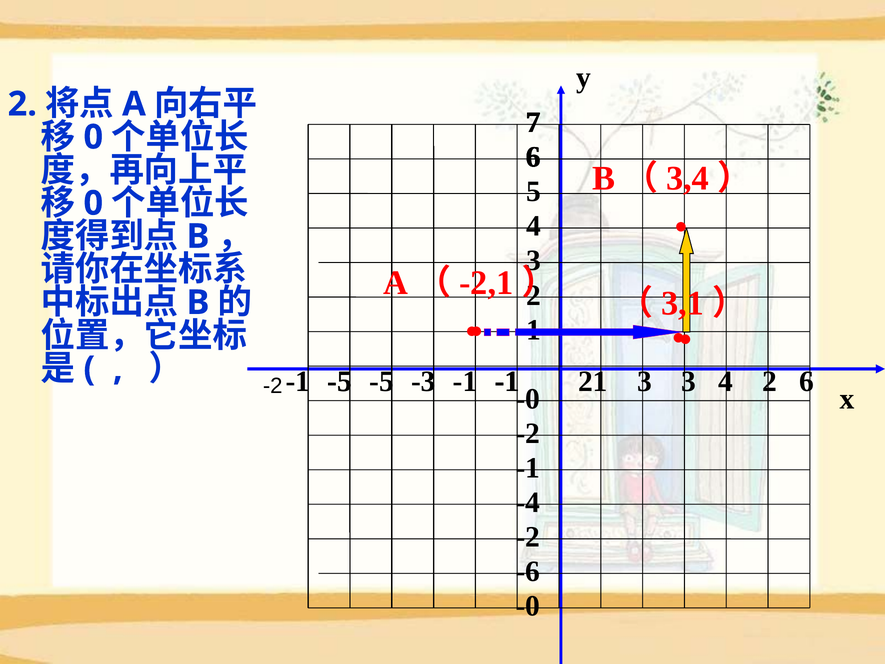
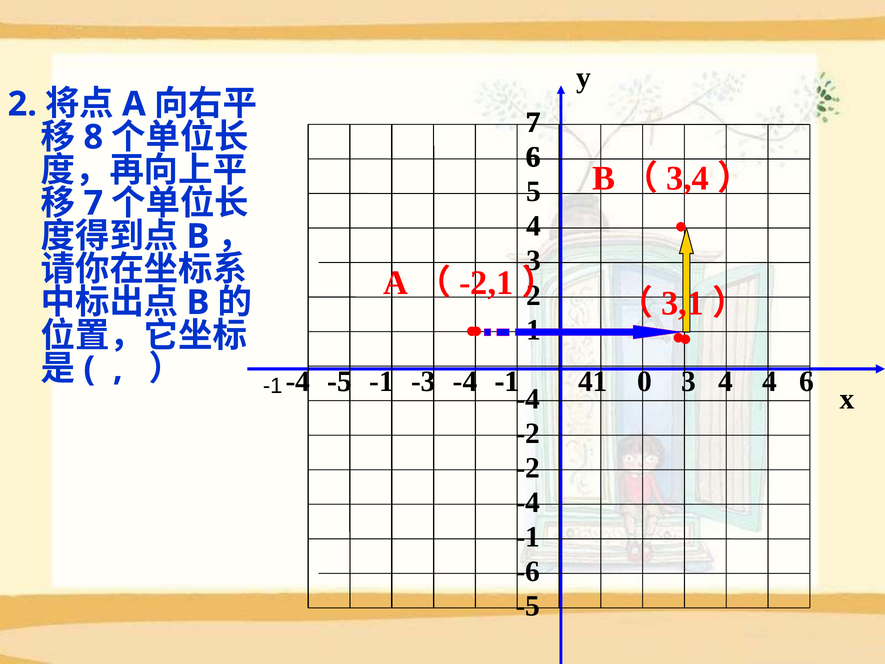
0 at (93, 137): 0 -> 8
0 at (93, 203): 0 -> 7
-1 at (298, 381): -1 -> -4
-5 at (382, 381): -5 -> -1
-3 -1: -1 -> -4
2 at (586, 381): 2 -> 4
1 3: 3 -> 0
3 4 2: 2 -> 4
-2 at (273, 386): -2 -> -1
-0 at (528, 399): -0 -> -4
-1 at (528, 468): -1 -> -2
-2 at (528, 537): -2 -> -1
-0 at (528, 606): -0 -> -5
